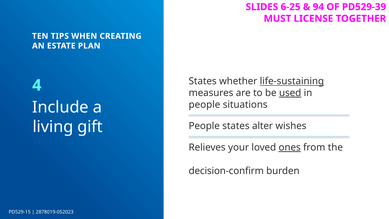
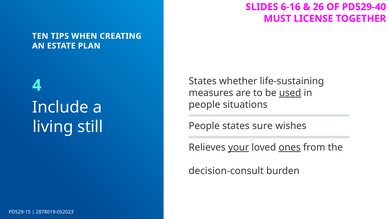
6-25: 6-25 -> 6-16
94: 94 -> 26
PD529-39: PD529-39 -> PD529-40
life-sustaining underline: present -> none
gift: gift -> still
alter: alter -> sure
your underline: none -> present
decision-confirm: decision-confirm -> decision-consult
